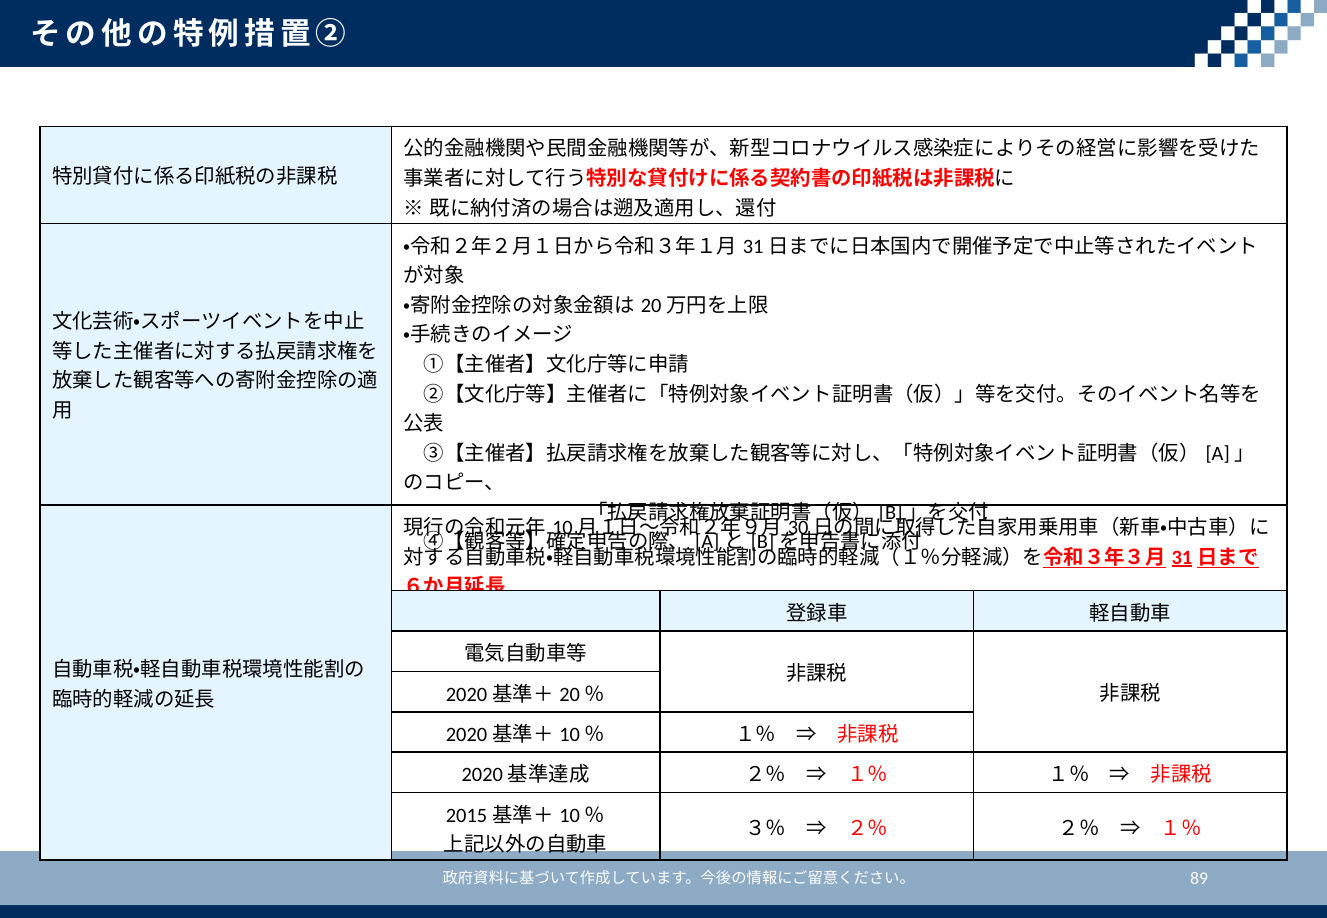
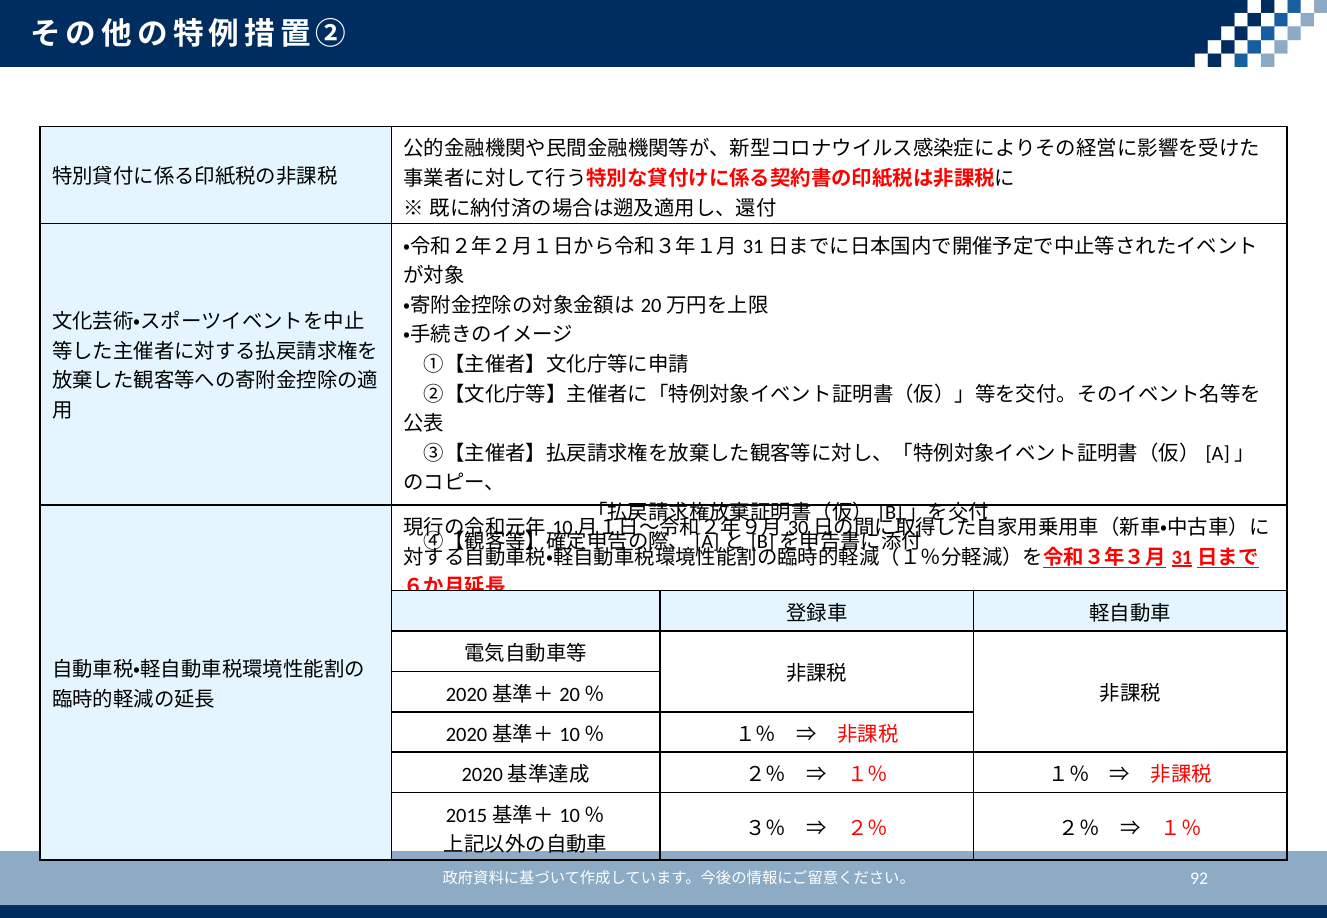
89: 89 -> 92
